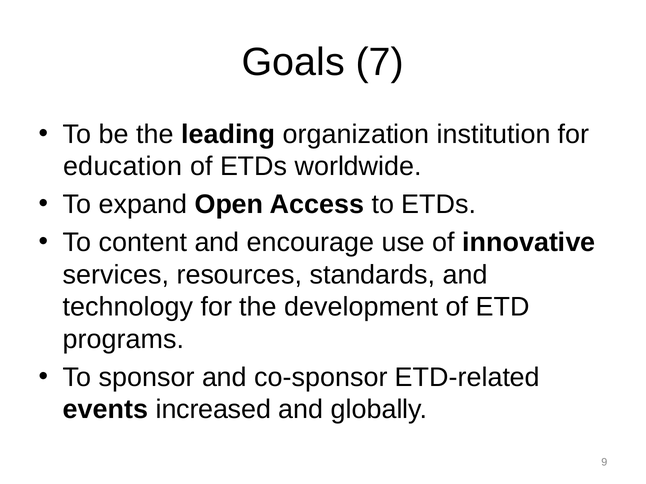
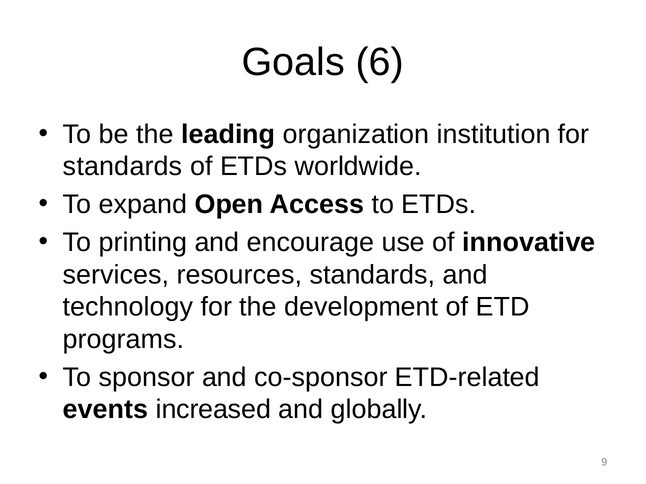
7: 7 -> 6
education at (123, 167): education -> standards
content: content -> printing
